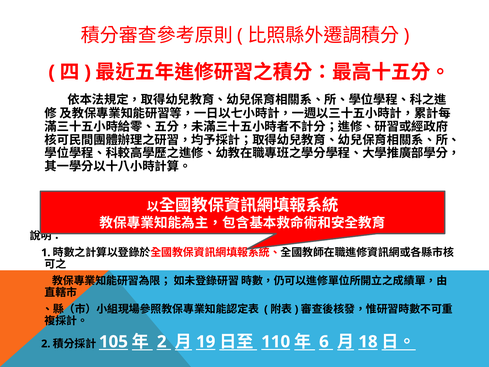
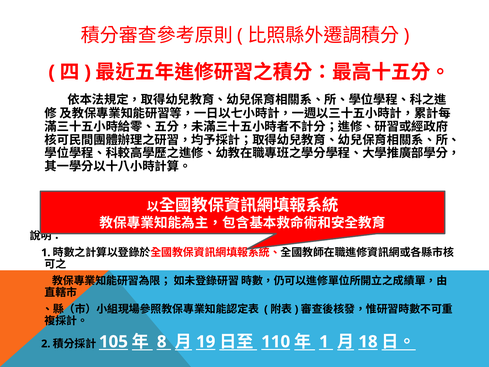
2 at (162, 342): 2 -> 8
6 at (324, 342): 6 -> 1
